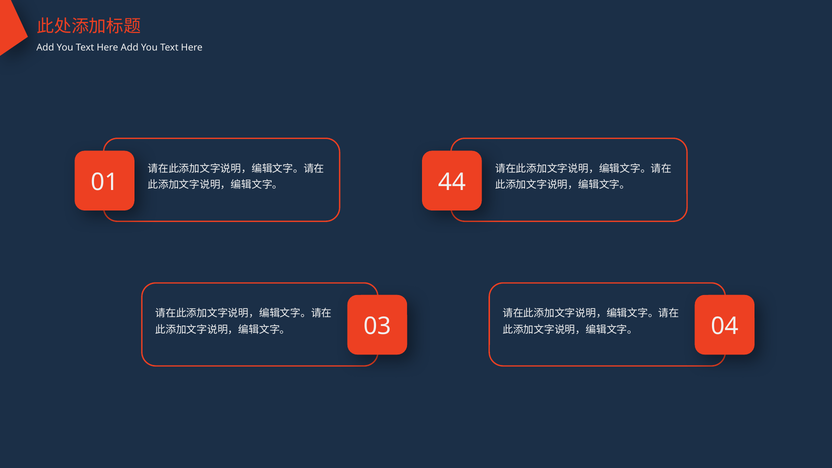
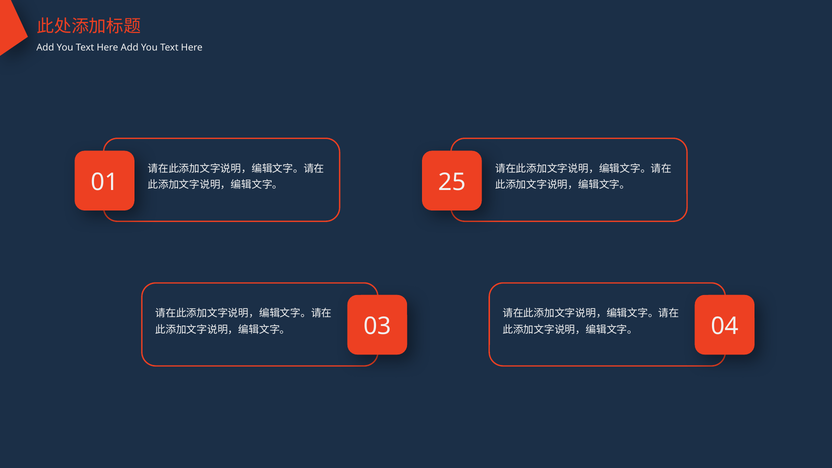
44: 44 -> 25
